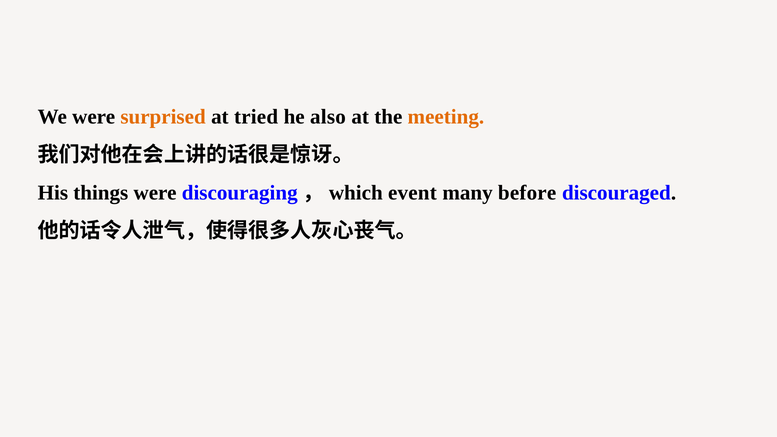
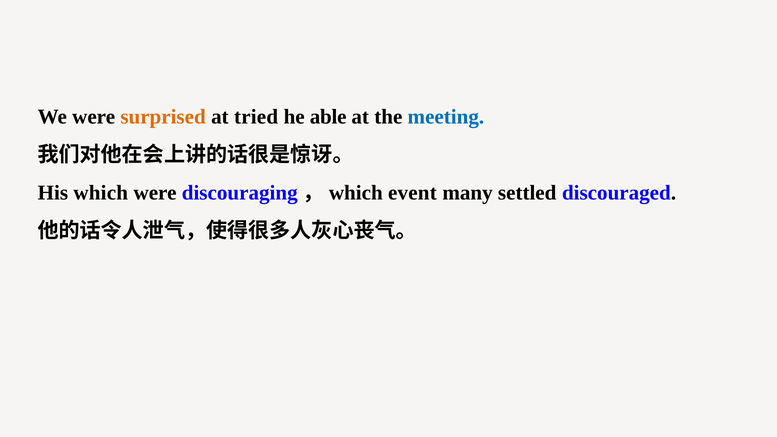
also: also -> able
meeting colour: orange -> blue
things: things -> which
before: before -> settled
